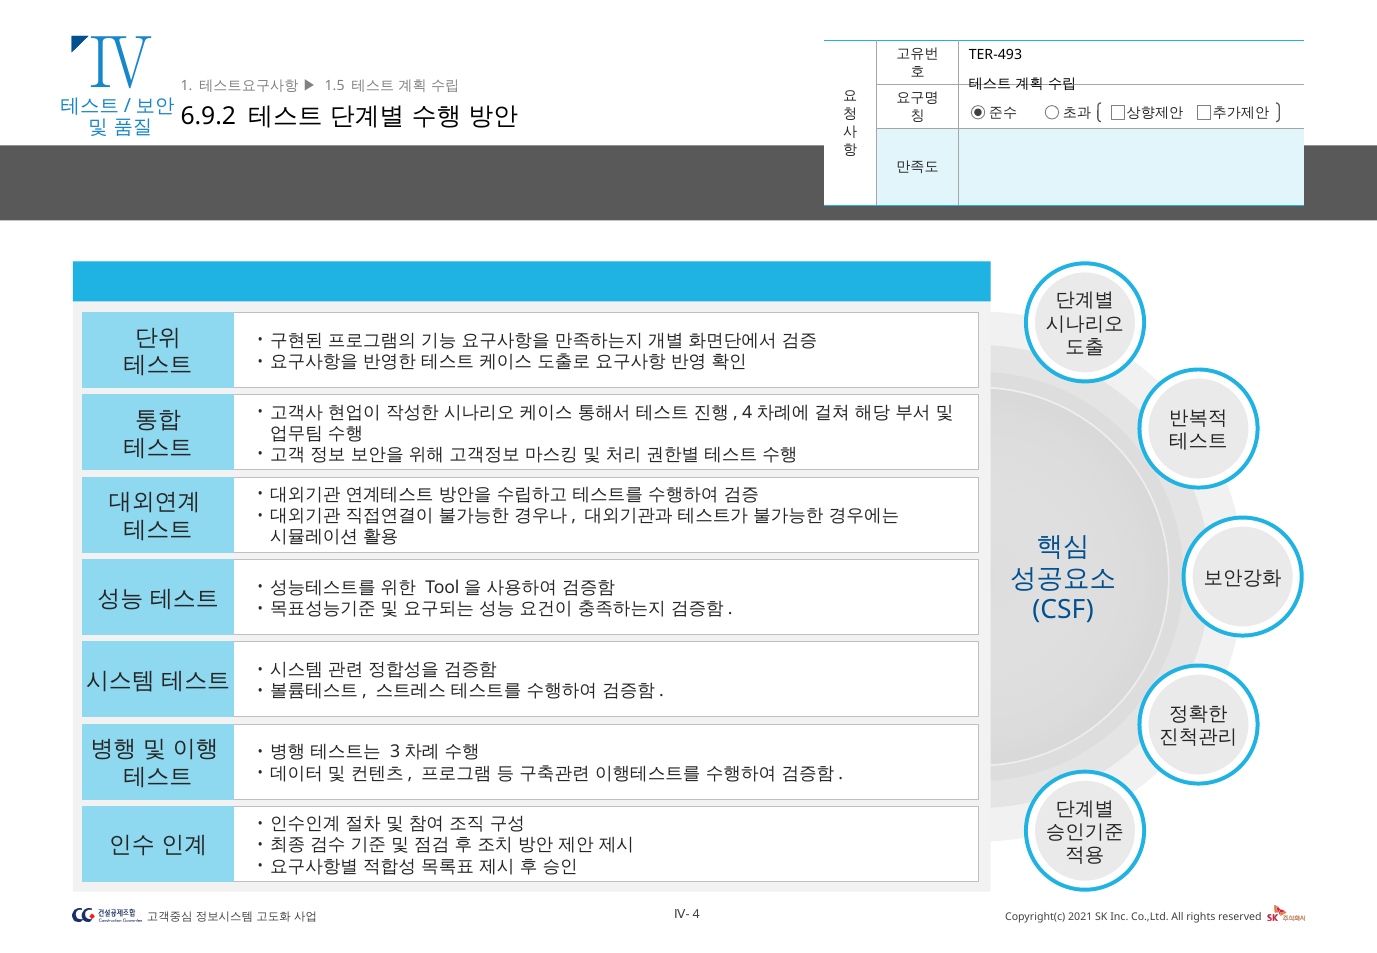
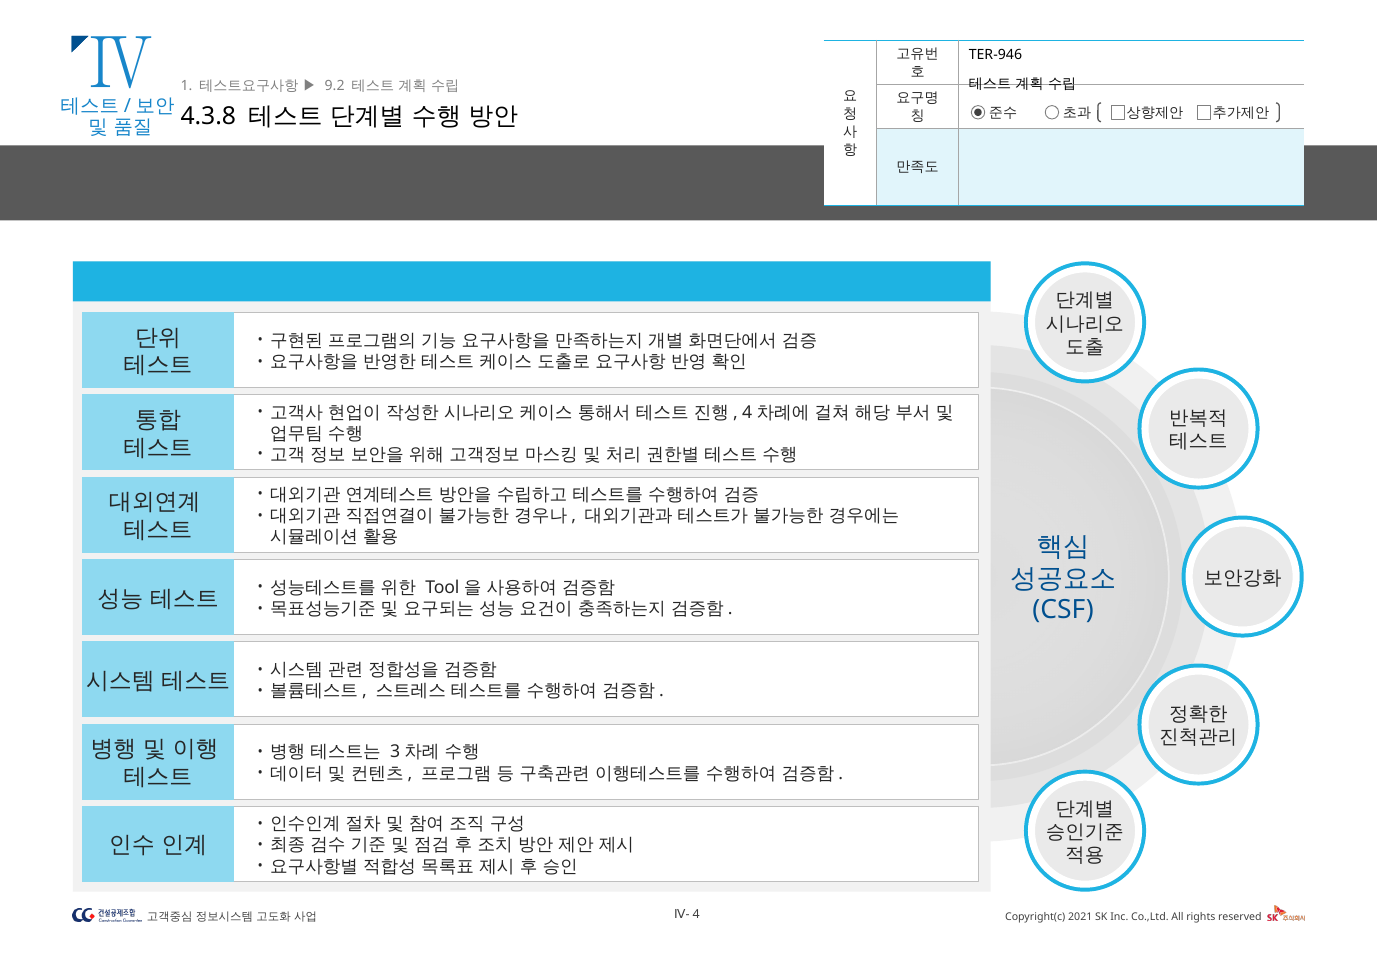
TER-493: TER-493 -> TER-946
1.5: 1.5 -> 9.2
6.9.2: 6.9.2 -> 4.3.8
